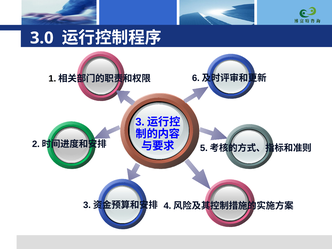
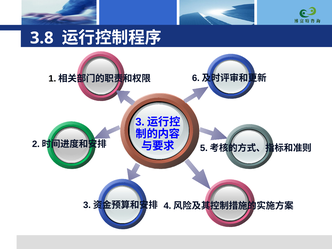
3.0: 3.0 -> 3.8
